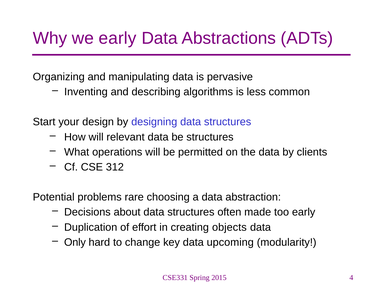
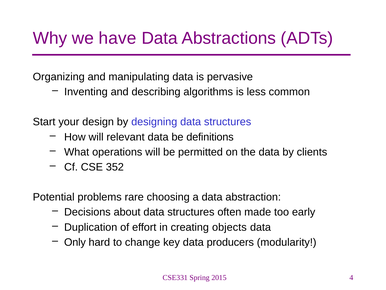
we early: early -> have
be structures: structures -> definitions
312: 312 -> 352
upcoming: upcoming -> producers
